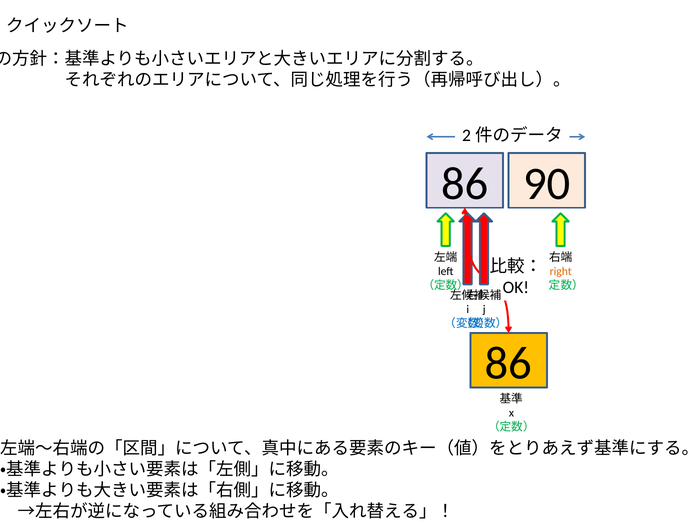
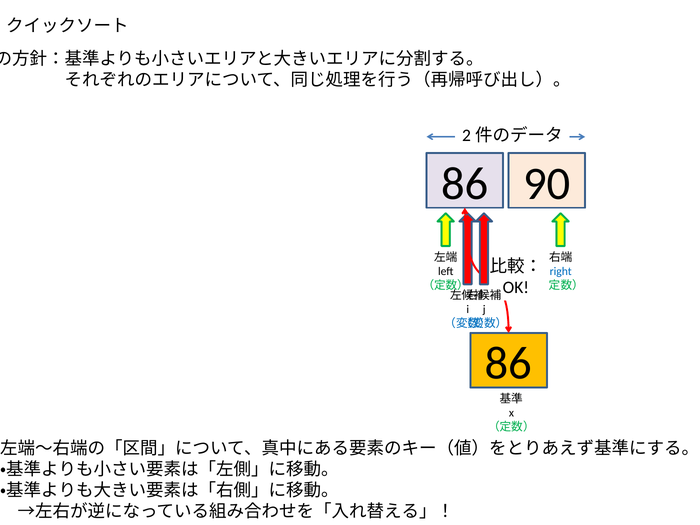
right colour: orange -> blue
